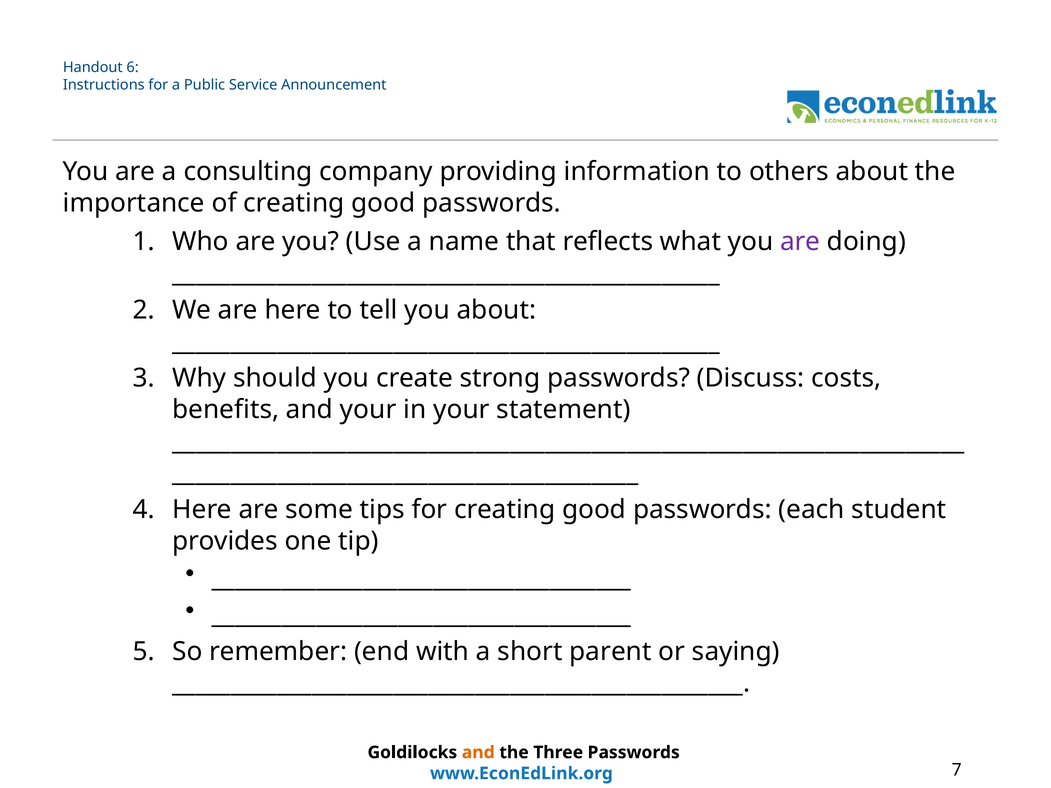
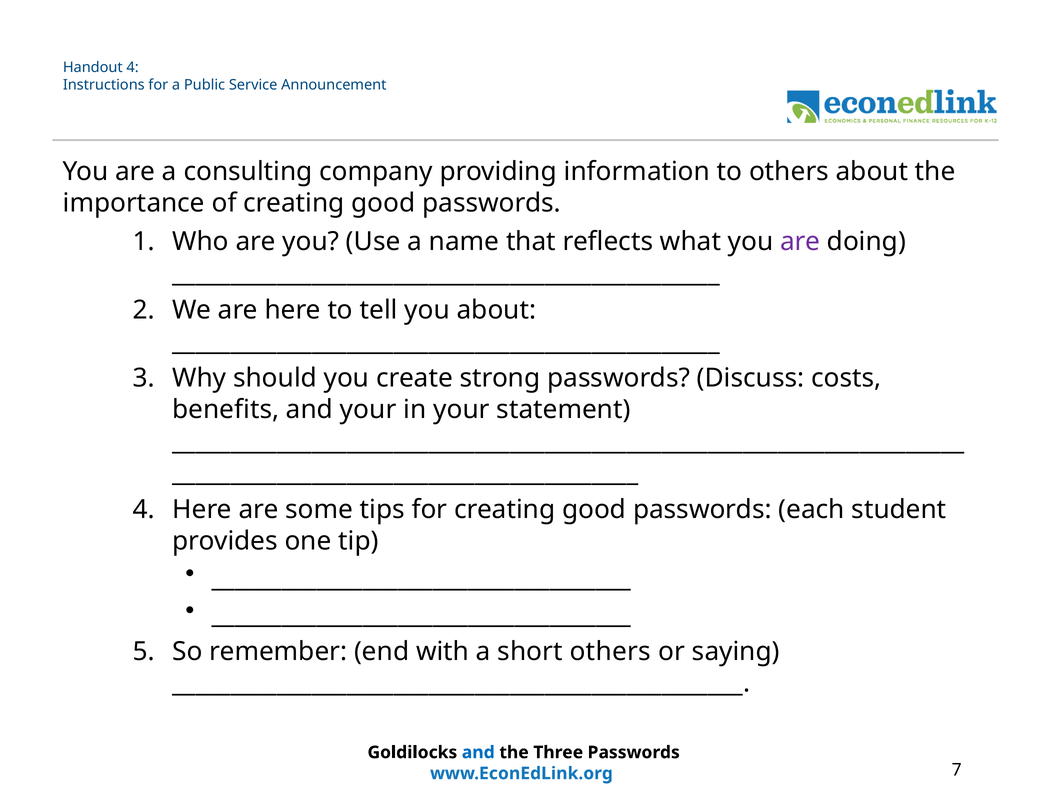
Handout 6: 6 -> 4
short parent: parent -> others
and at (478, 753) colour: orange -> blue
